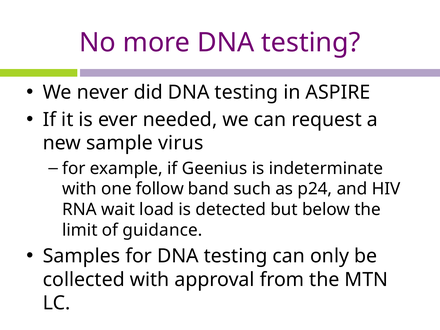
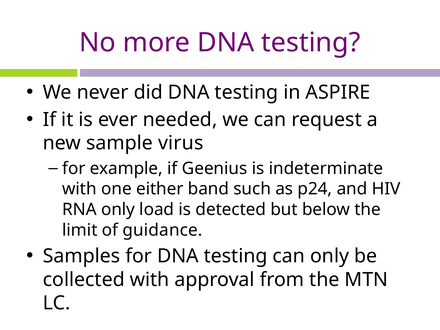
follow: follow -> either
RNA wait: wait -> only
